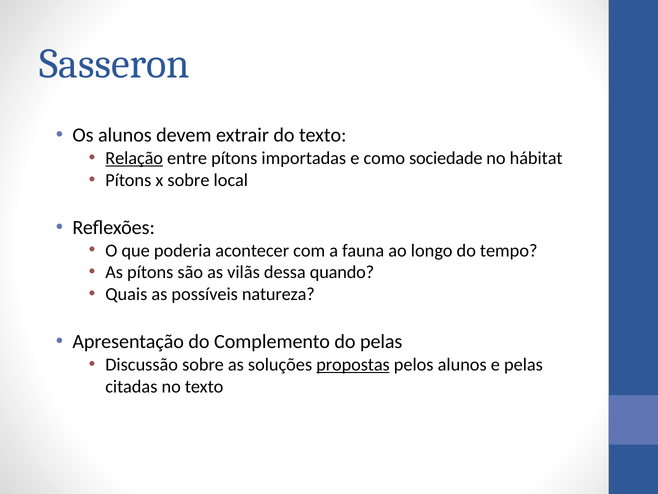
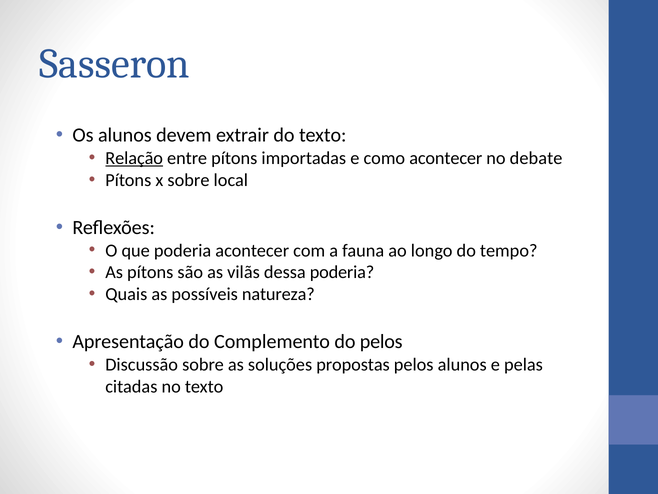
como sociedade: sociedade -> acontecer
hábitat: hábitat -> debate
dessa quando: quando -> poderia
do pelas: pelas -> pelos
propostas underline: present -> none
